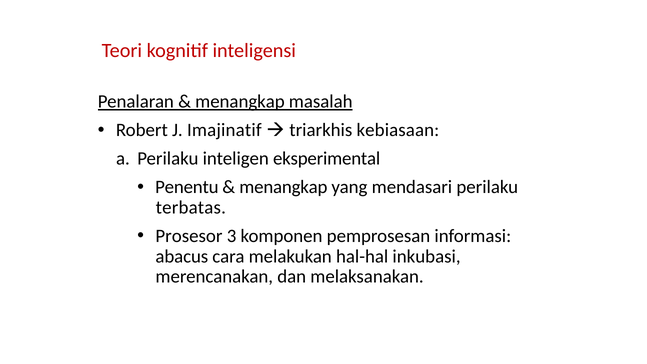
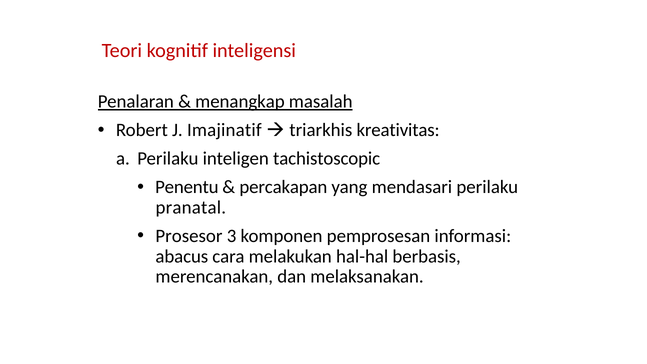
kebiasaan: kebiasaan -> kreativitas
eksperimental: eksperimental -> tachistoscopic
menangkap at (283, 187): menangkap -> percakapan
terbatas: terbatas -> pranatal
inkubasi: inkubasi -> berbasis
